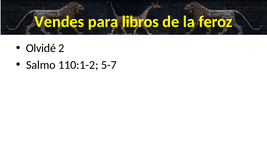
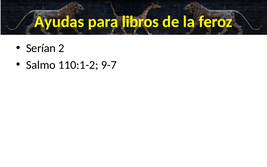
Vendes: Vendes -> Ayudas
Olvidé: Olvidé -> Serían
5-7: 5-7 -> 9-7
